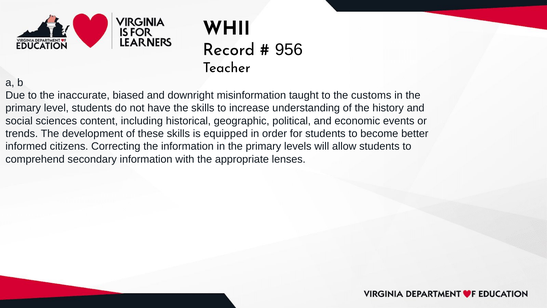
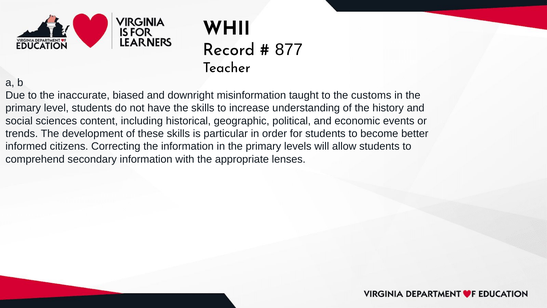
956: 956 -> 877
equipped: equipped -> particular
